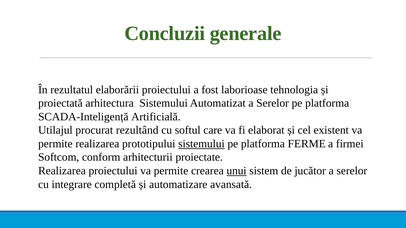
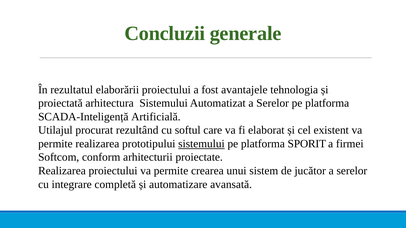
laborioase: laborioase -> avantajele
FERME: FERME -> SPORIT
unui underline: present -> none
